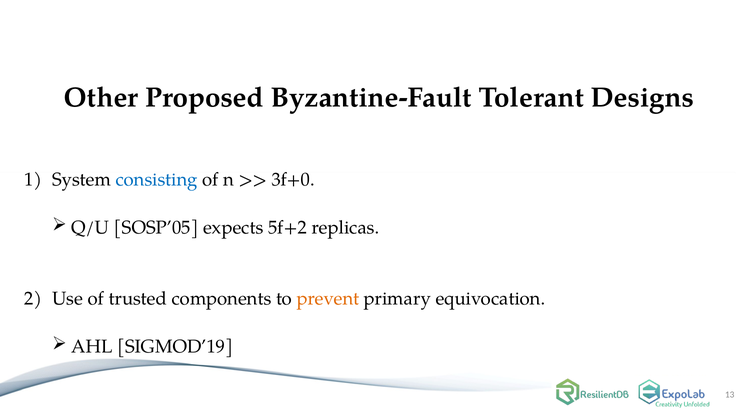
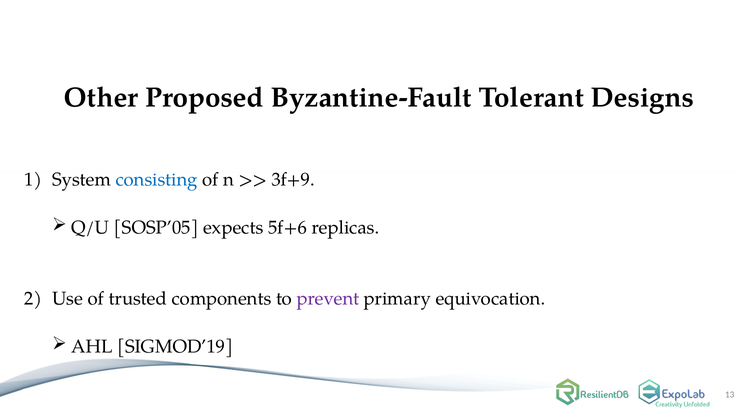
3f+0: 3f+0 -> 3f+9
5f+2: 5f+2 -> 5f+6
prevent colour: orange -> purple
